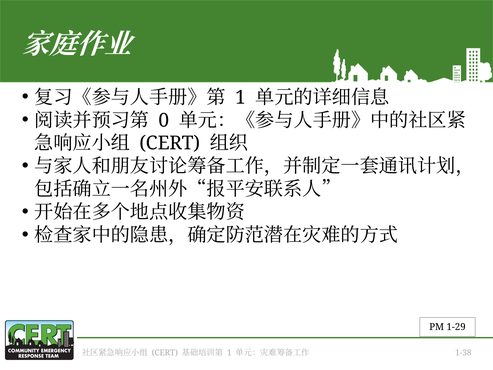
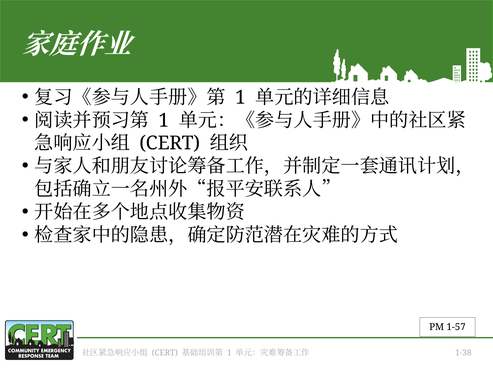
0 at (164, 120): 0 -> 1
1-29: 1-29 -> 1-57
